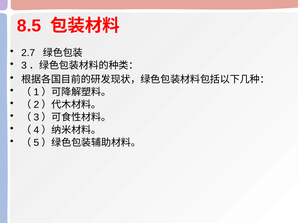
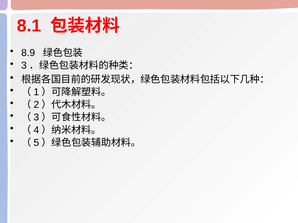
8.5: 8.5 -> 8.1
2.7: 2.7 -> 8.9
